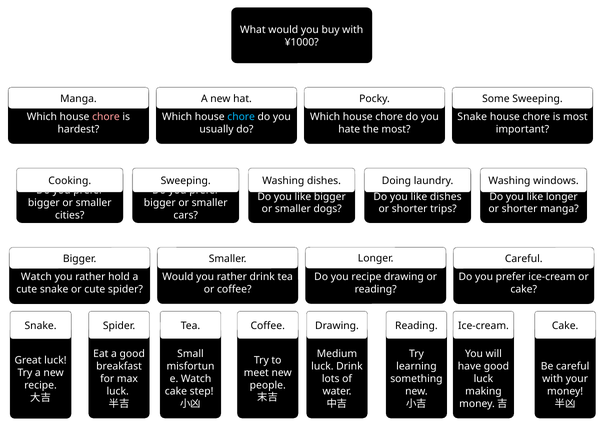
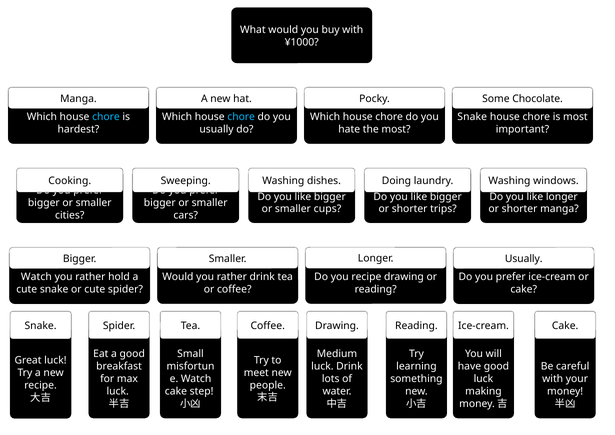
Some Sweeping: Sweeping -> Chocolate
chore at (106, 117) colour: pink -> light blue
dishes at (446, 197): dishes -> bigger
dogs: dogs -> cups
Careful at (524, 259): Careful -> Usually
